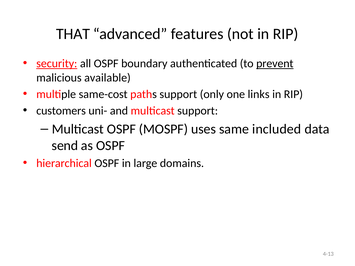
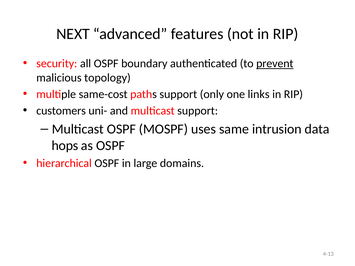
THAT: THAT -> NEXT
security underline: present -> none
available: available -> topology
included: included -> intrusion
send: send -> hops
